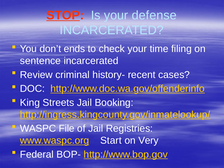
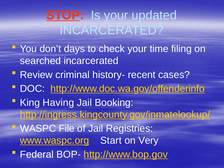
defense: defense -> updated
ends: ends -> days
sentence: sentence -> searched
Streets: Streets -> Having
